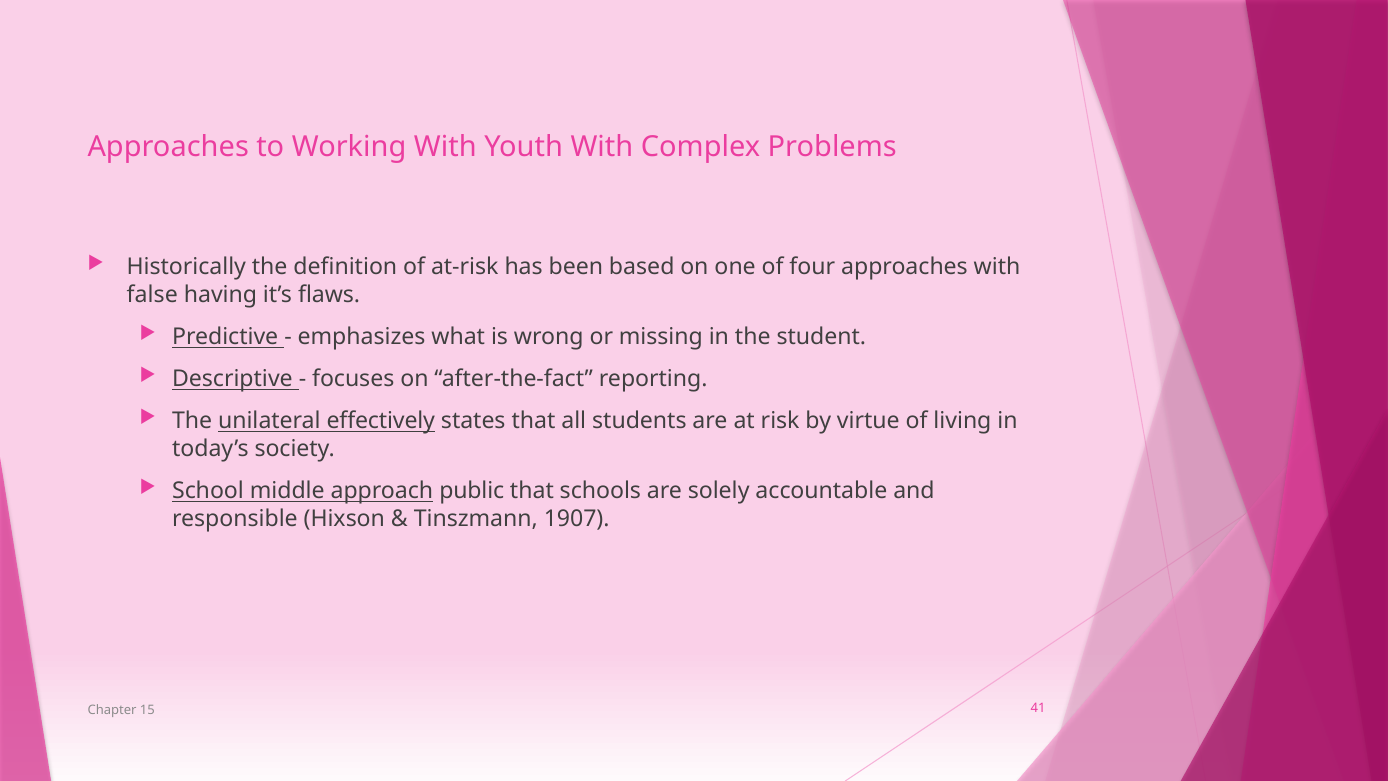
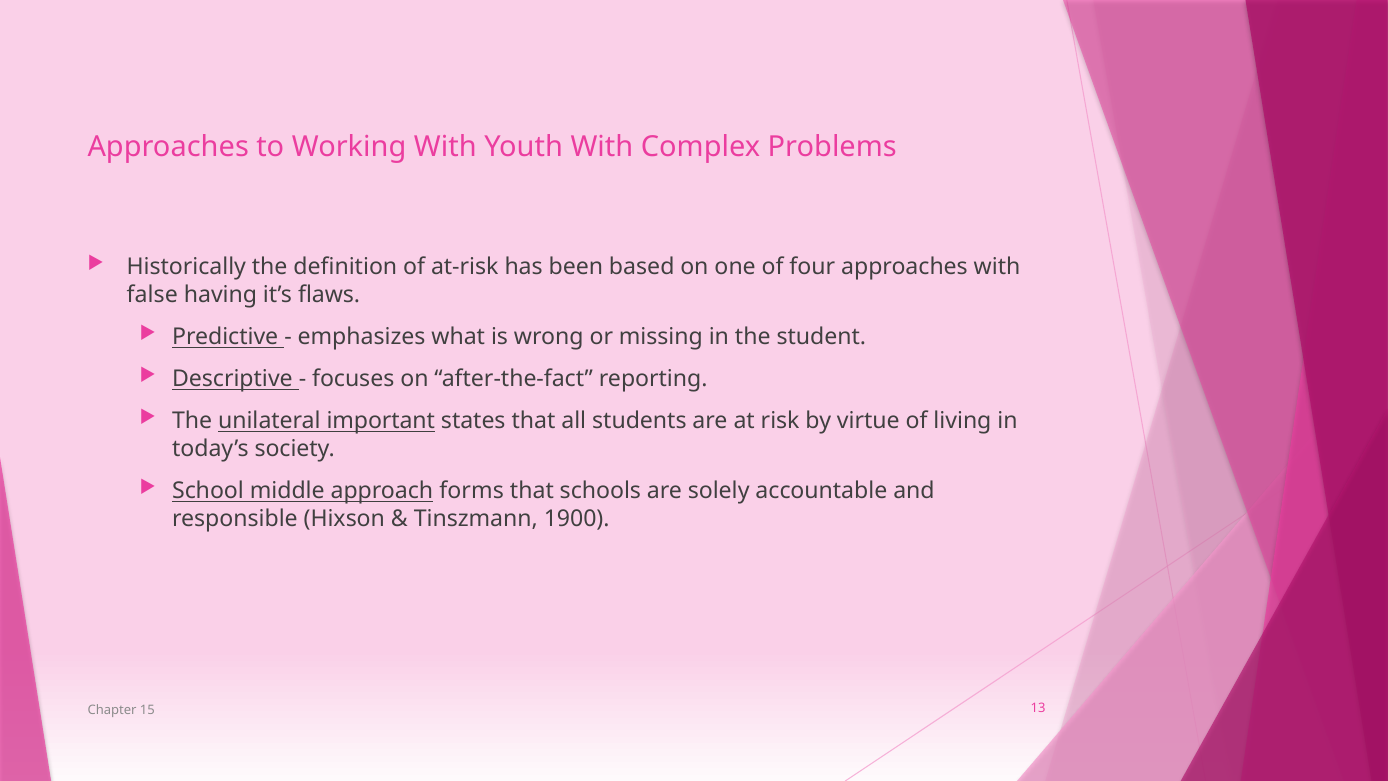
effectively: effectively -> important
public: public -> forms
1907: 1907 -> 1900
41: 41 -> 13
